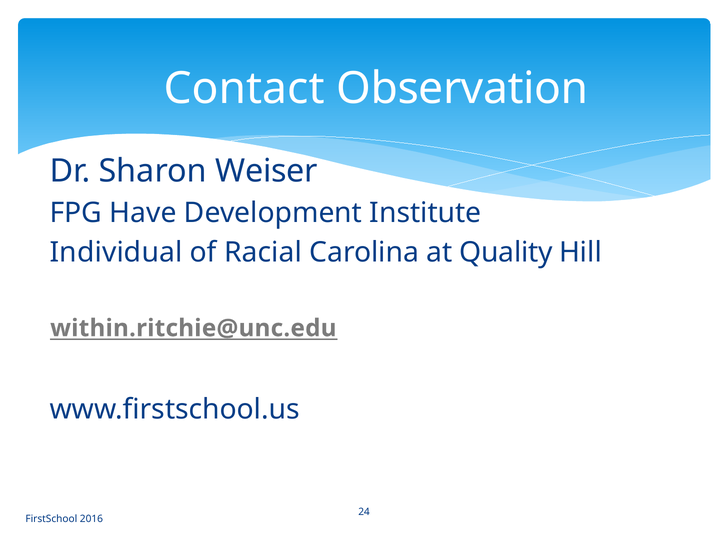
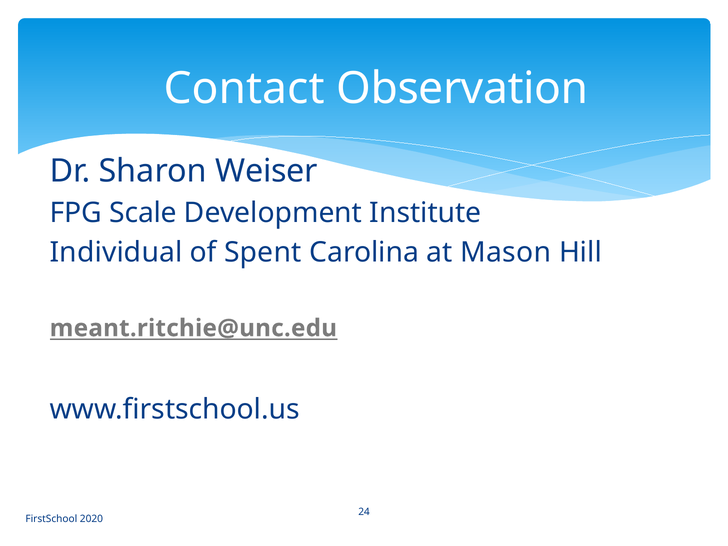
Have: Have -> Scale
Racial: Racial -> Spent
Quality: Quality -> Mason
within.ritchie@unc.edu: within.ritchie@unc.edu -> meant.ritchie@unc.edu
2016: 2016 -> 2020
